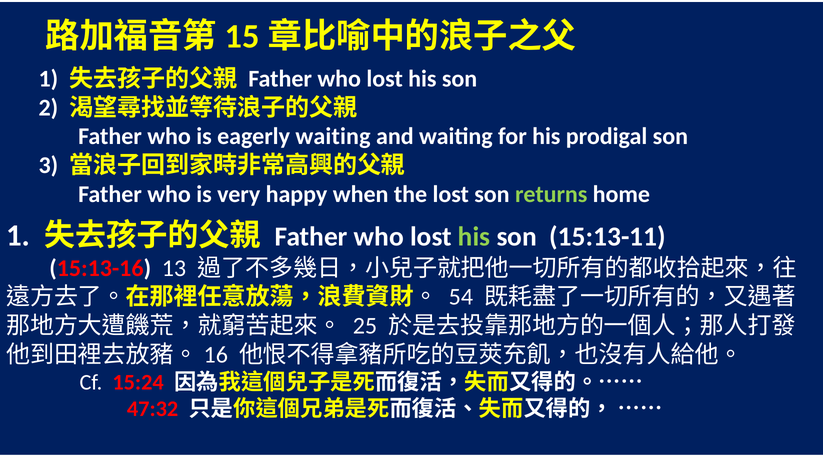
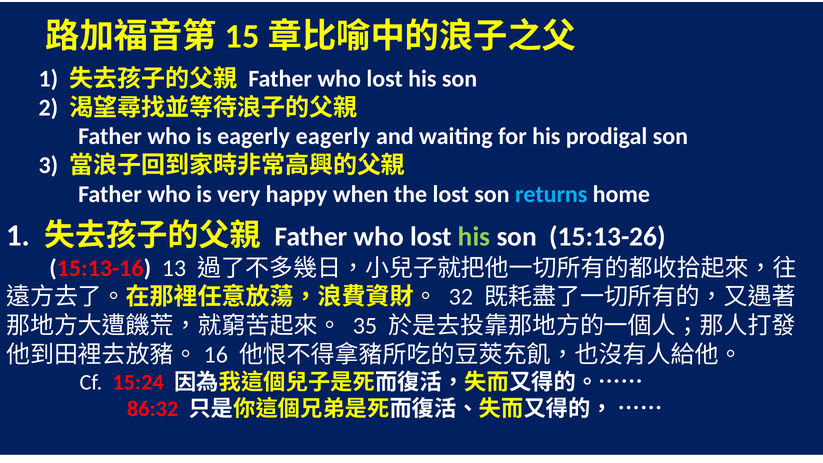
eagerly waiting: waiting -> eagerly
returns colour: light green -> light blue
15:13-11: 15:13-11 -> 15:13-26
54: 54 -> 32
25: 25 -> 35
47:32: 47:32 -> 86:32
